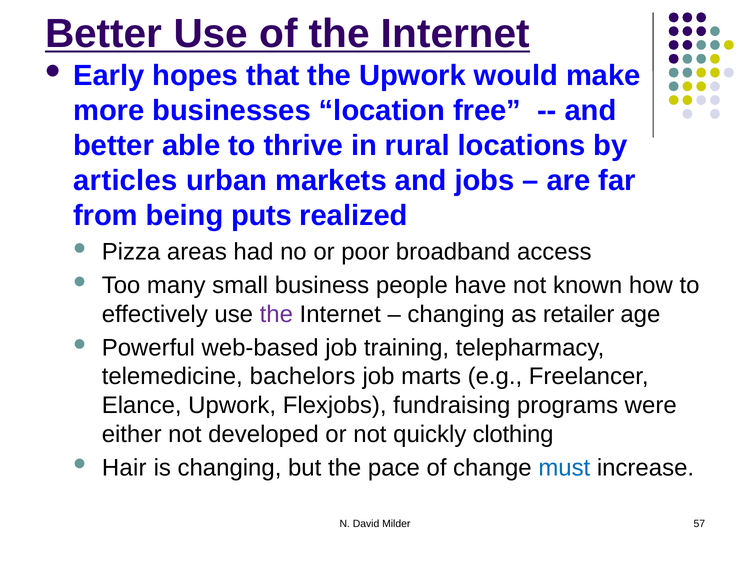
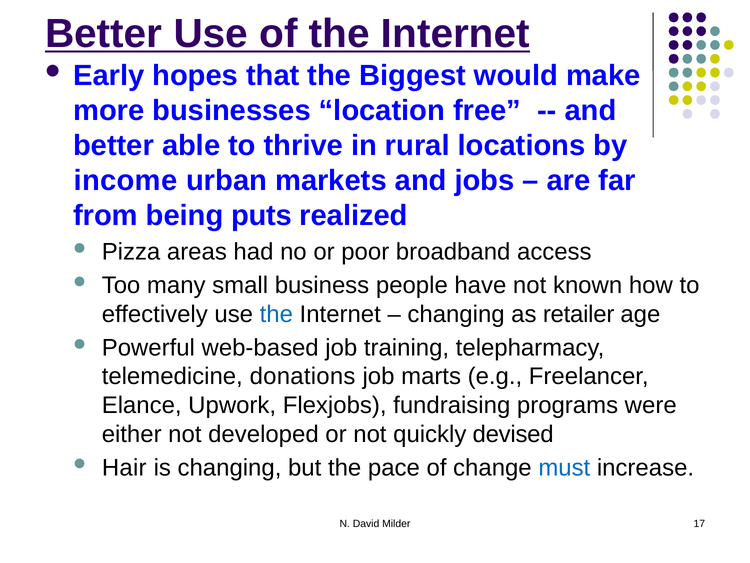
the Upwork: Upwork -> Biggest
articles: articles -> income
the at (276, 314) colour: purple -> blue
bachelors: bachelors -> donations
clothing: clothing -> devised
57: 57 -> 17
